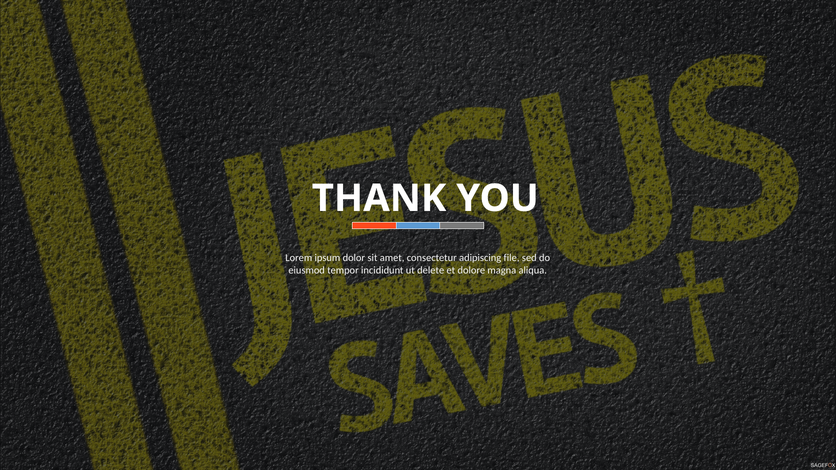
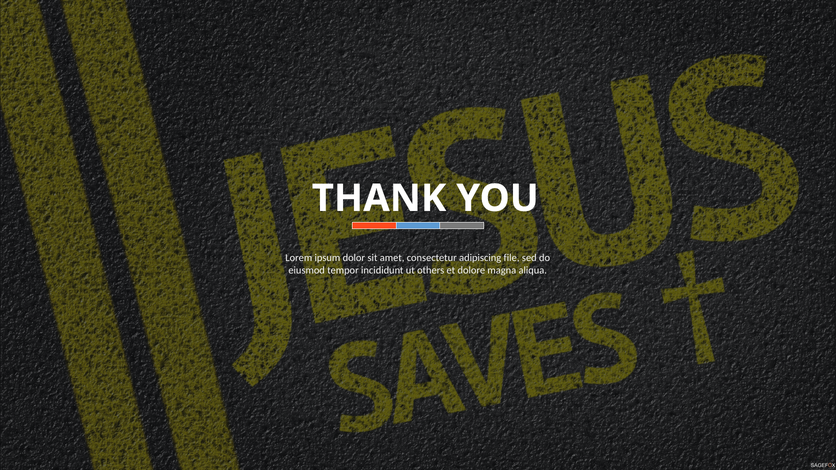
delete: delete -> others
